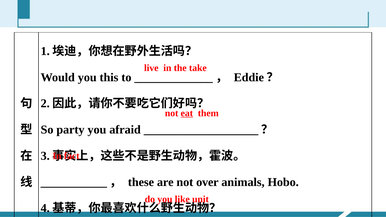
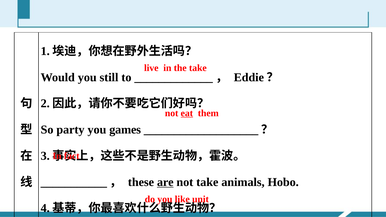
this: this -> still
afraid: afraid -> games
are underline: none -> present
not over: over -> take
